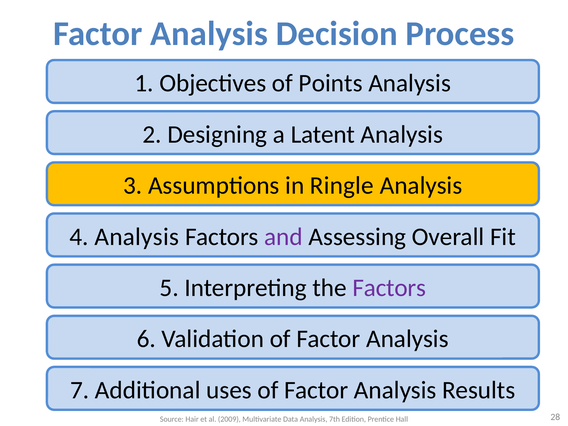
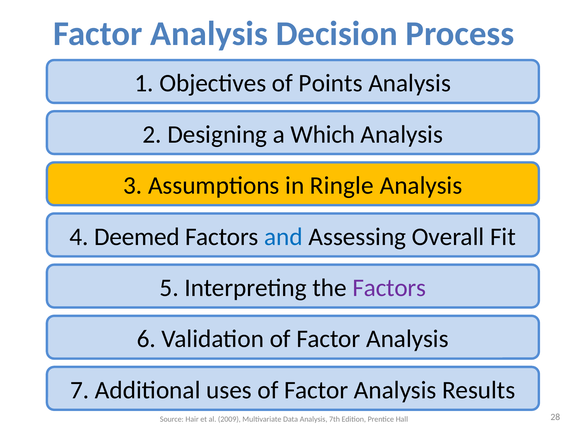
Latent: Latent -> Which
4 Analysis: Analysis -> Deemed
and colour: purple -> blue
